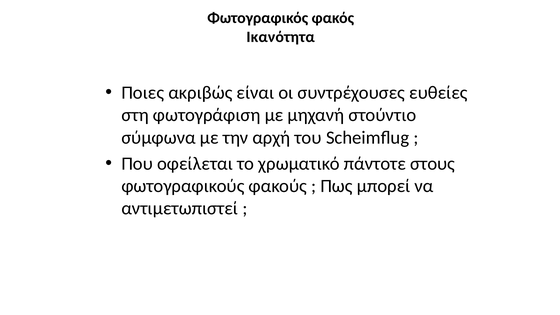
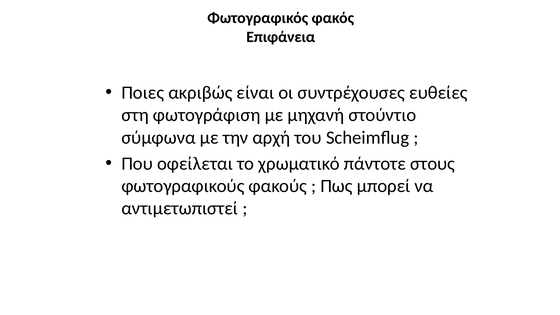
Ικανότητα: Ικανότητα -> Επιφάνεια
